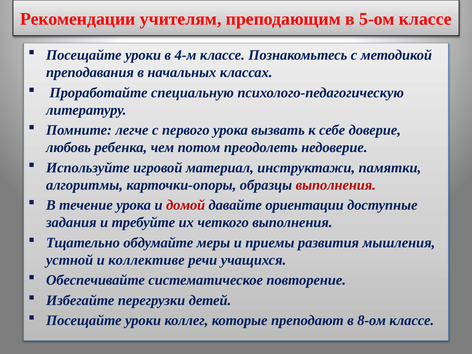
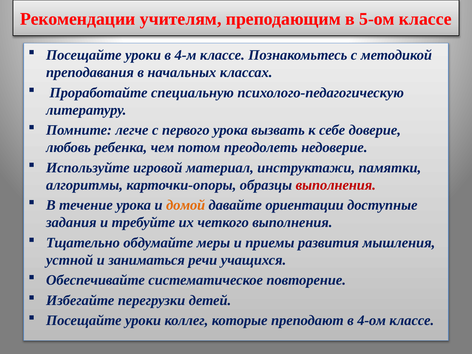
домой colour: red -> orange
коллективе: коллективе -> заниматься
8-ом: 8-ом -> 4-ом
